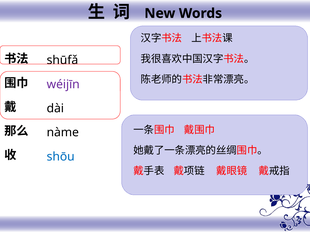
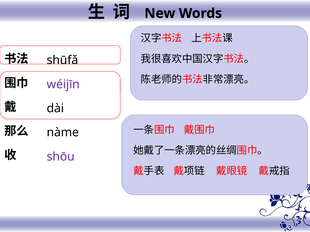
shōu colour: blue -> purple
